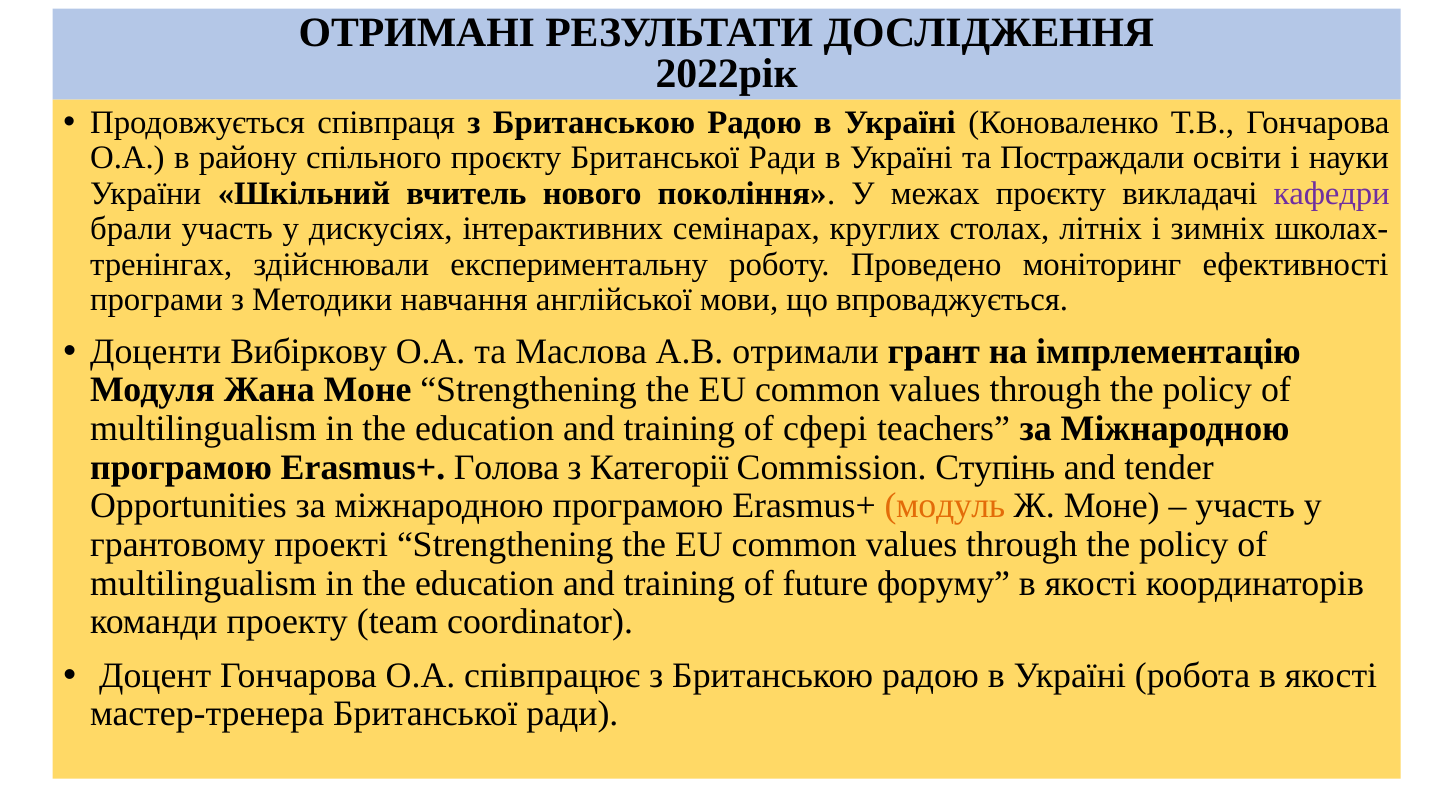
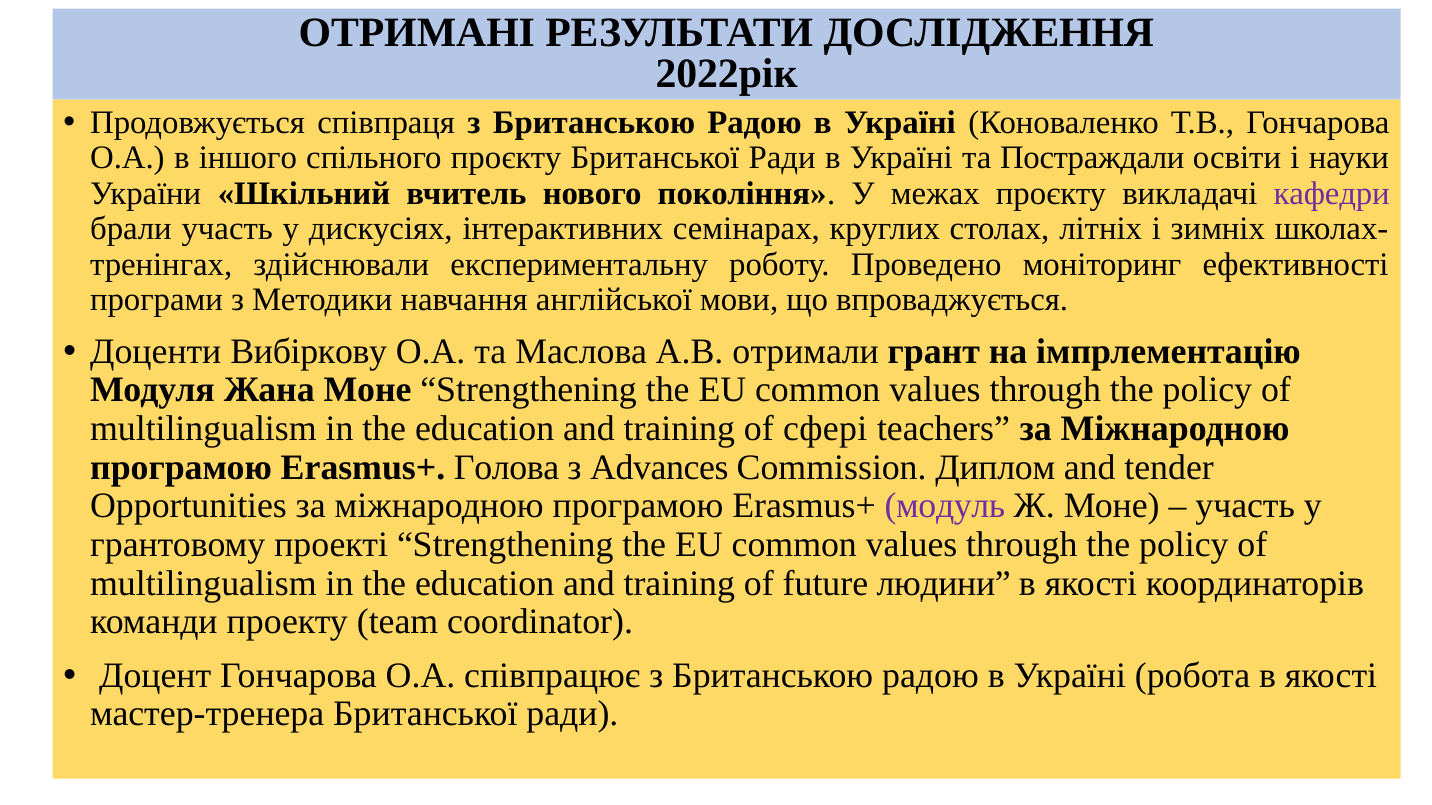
району: району -> іншого
Категорії: Категорії -> Advances
Ступінь: Ступінь -> Диплом
модуль colour: orange -> purple
форуму: форуму -> людини
